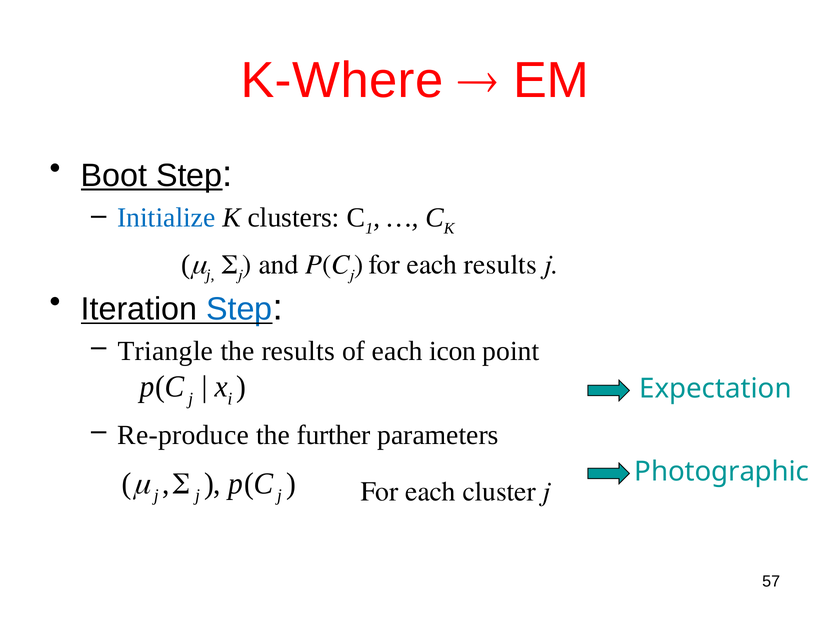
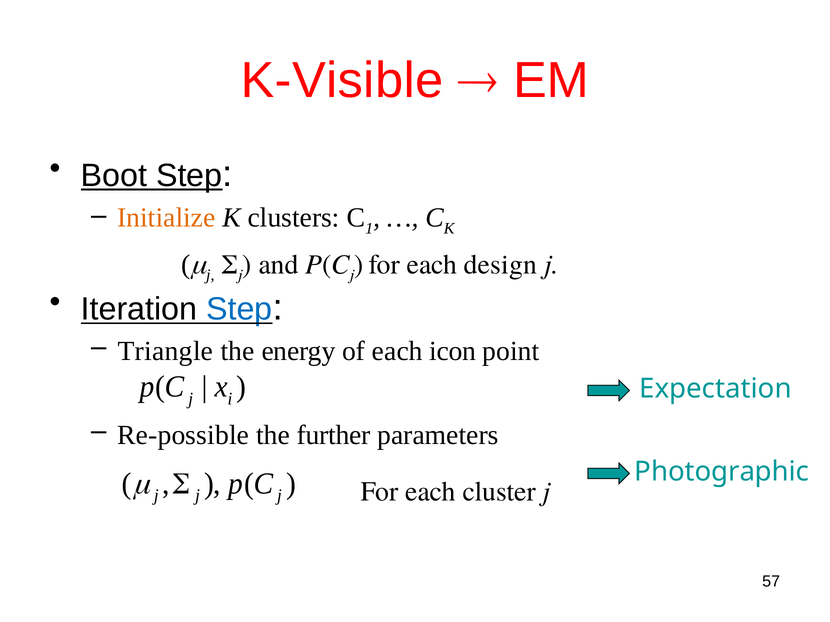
K-Where: K-Where -> K-Visible
Initialize colour: blue -> orange
each results: results -> design
the results: results -> energy
Re-produce: Re-produce -> Re-possible
